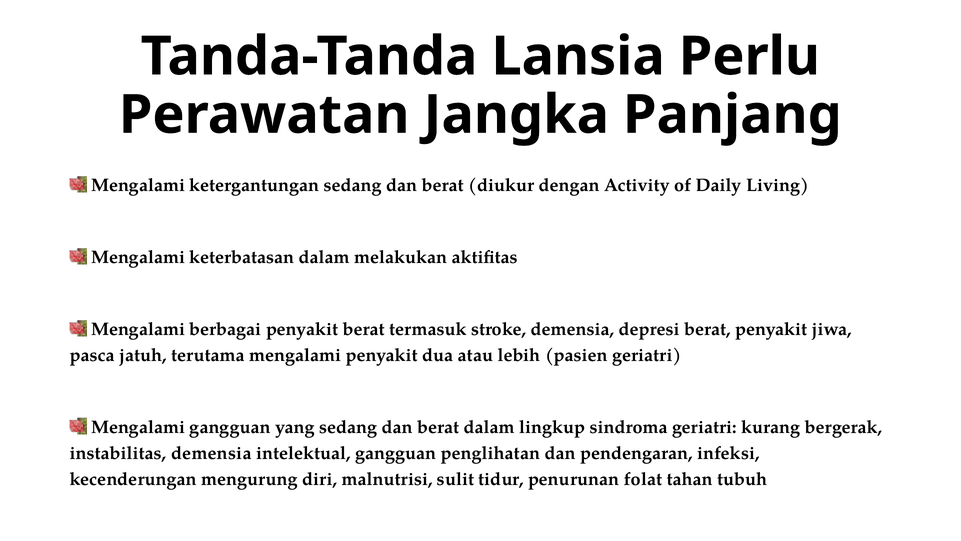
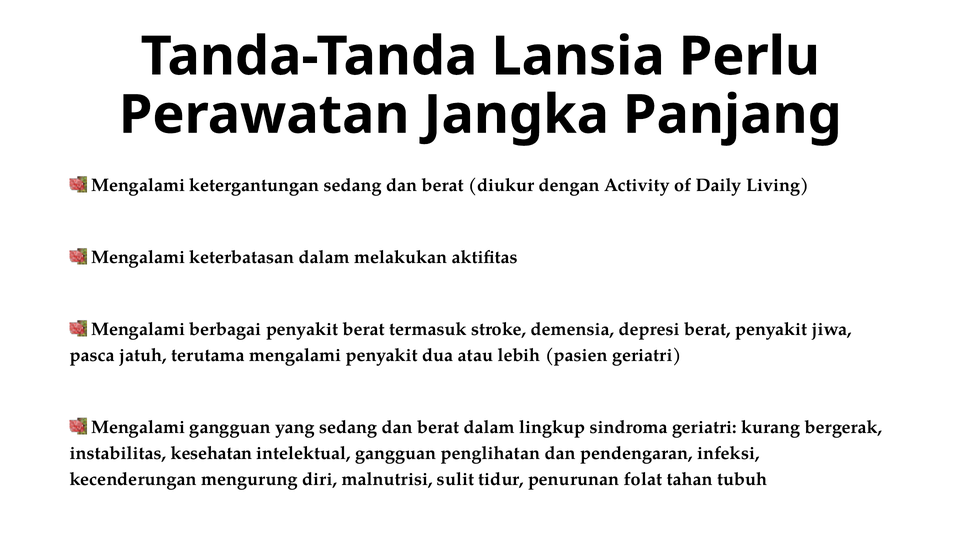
instabilitas demensia: demensia -> kesehatan
